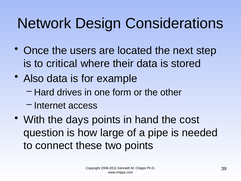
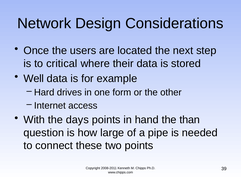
Also: Also -> Well
cost: cost -> than
